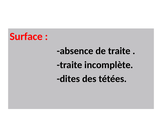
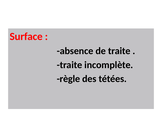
dites: dites -> règle
